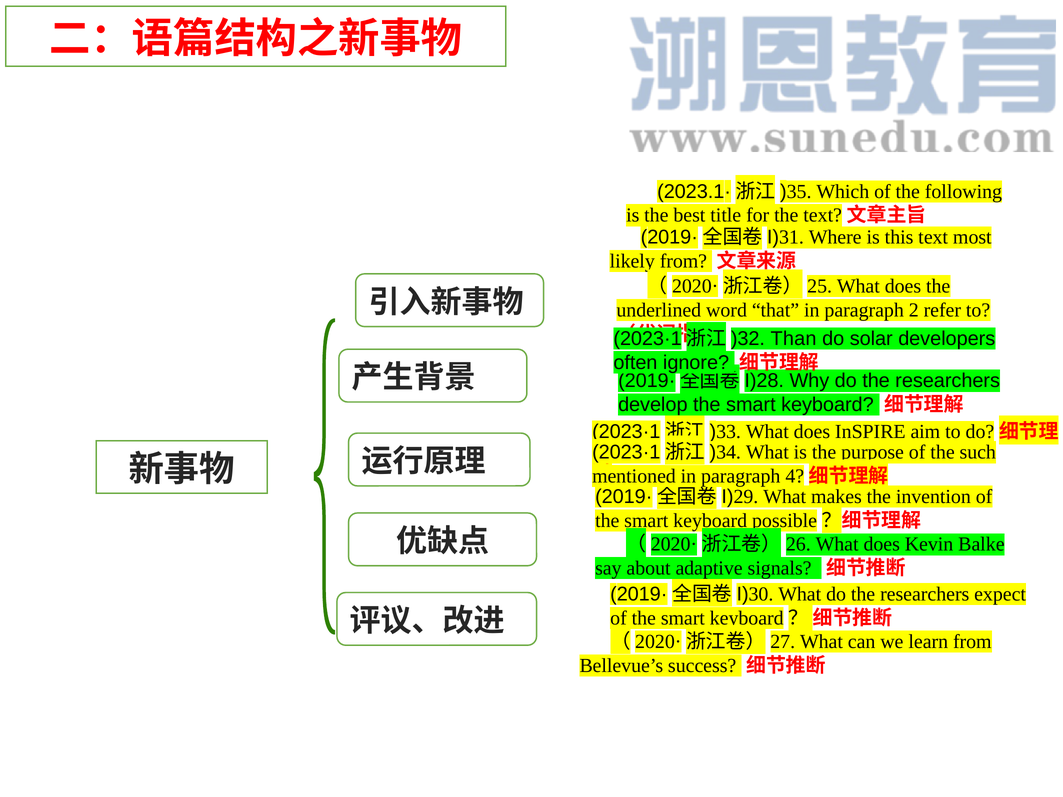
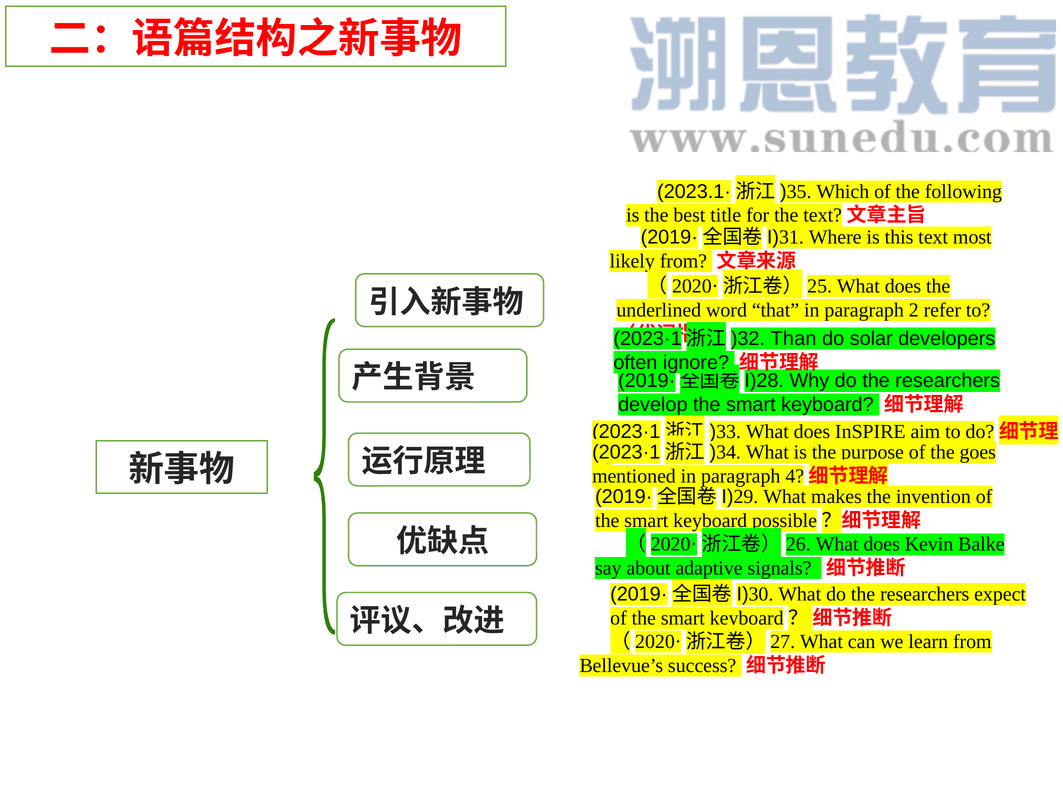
such: such -> goes
